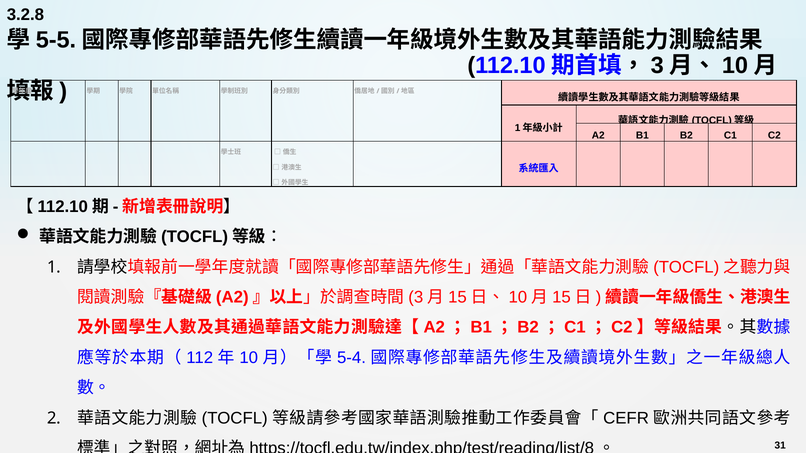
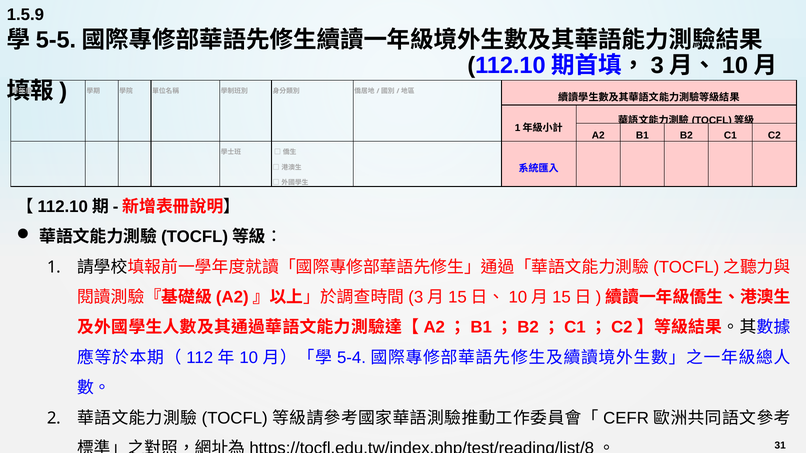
3.2.8: 3.2.8 -> 1.5.9
